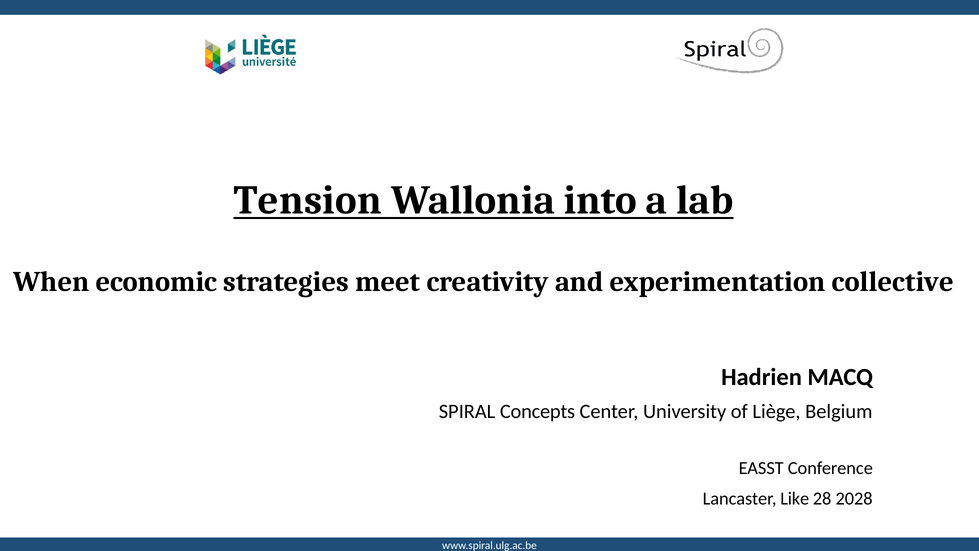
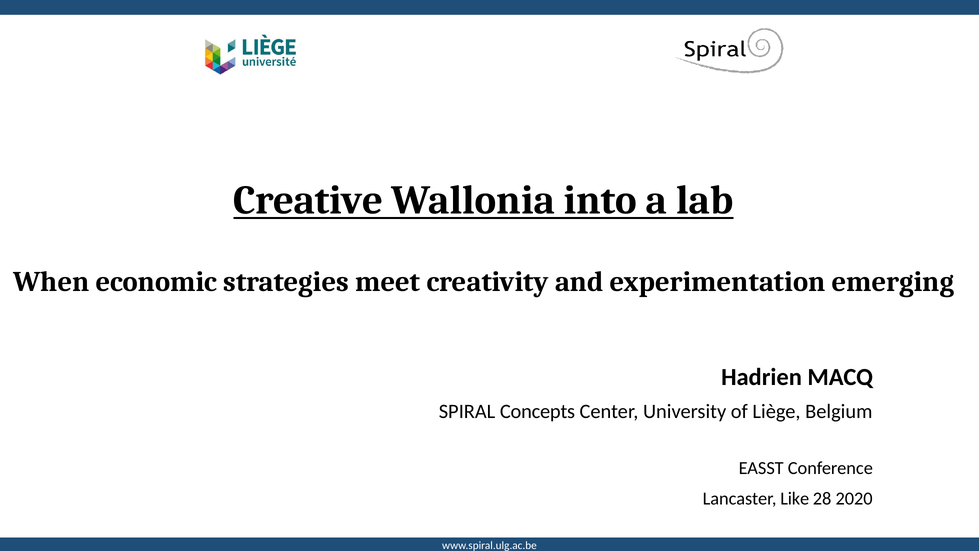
Tension: Tension -> Creative
collective: collective -> emerging
2028: 2028 -> 2020
